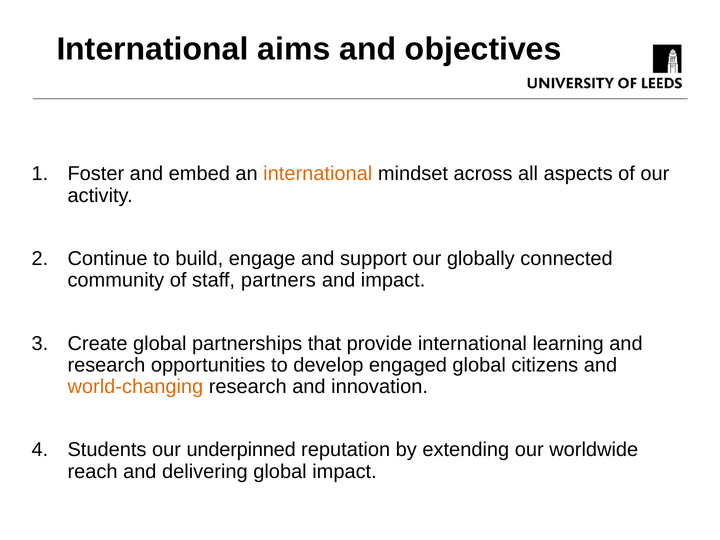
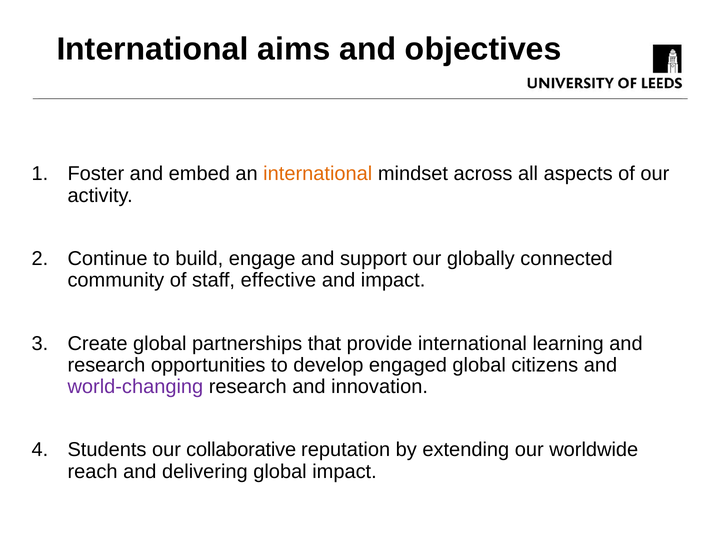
partners: partners -> effective
world-changing colour: orange -> purple
underpinned: underpinned -> collaborative
